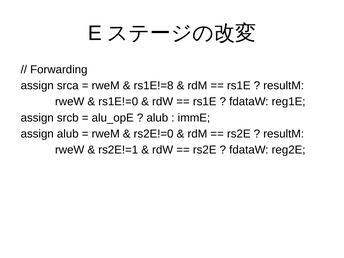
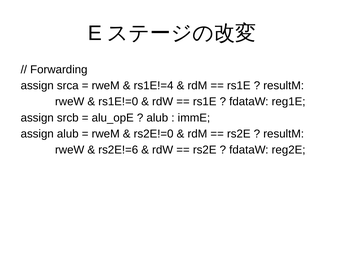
rs1E!=8: rs1E!=8 -> rs1E!=4
rs2E!=1: rs2E!=1 -> rs2E!=6
